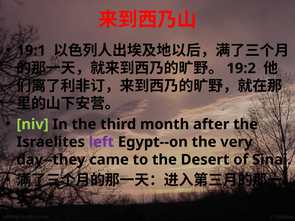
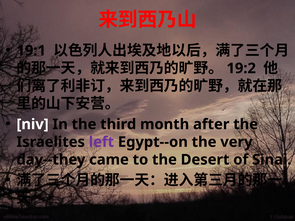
niv colour: light green -> white
